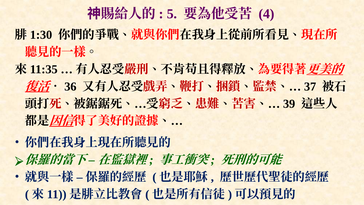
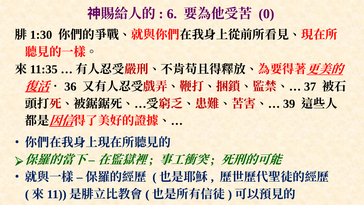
5: 5 -> 6
4: 4 -> 0
